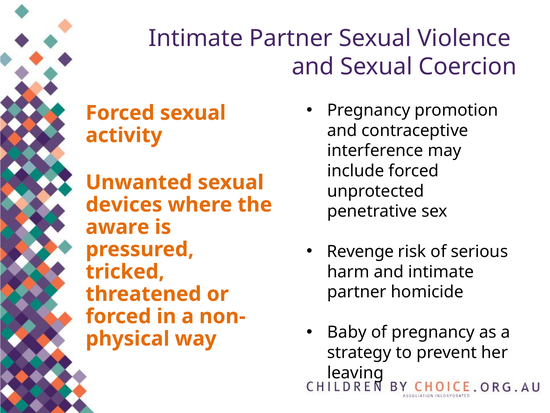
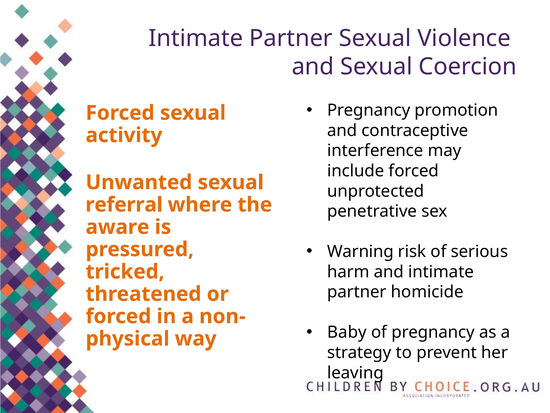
devices: devices -> referral
Revenge: Revenge -> Warning
